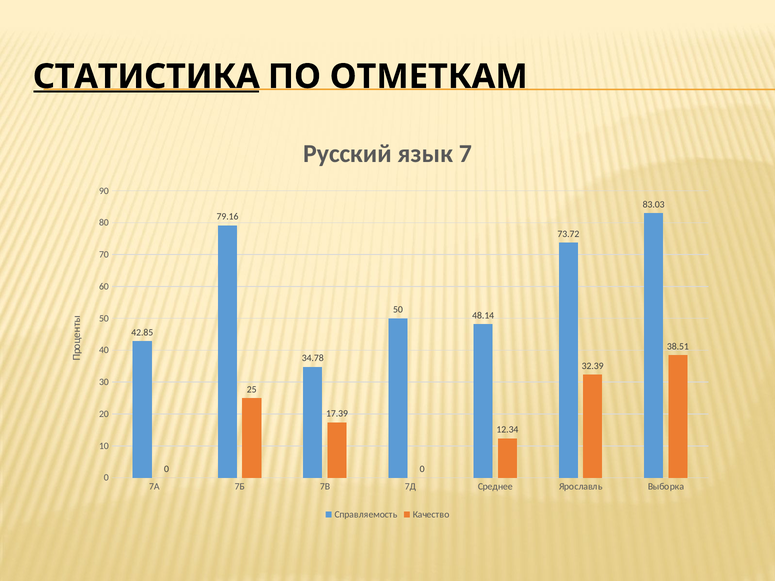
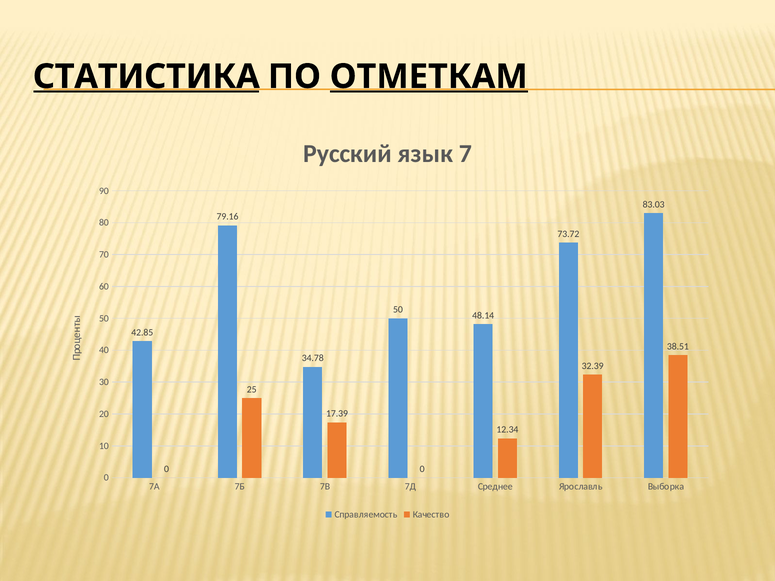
ОТМЕТКАМ underline: none -> present
